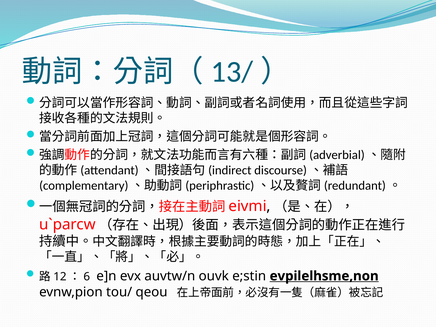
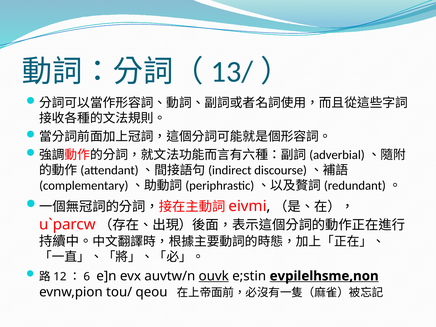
ouvk underline: none -> present
